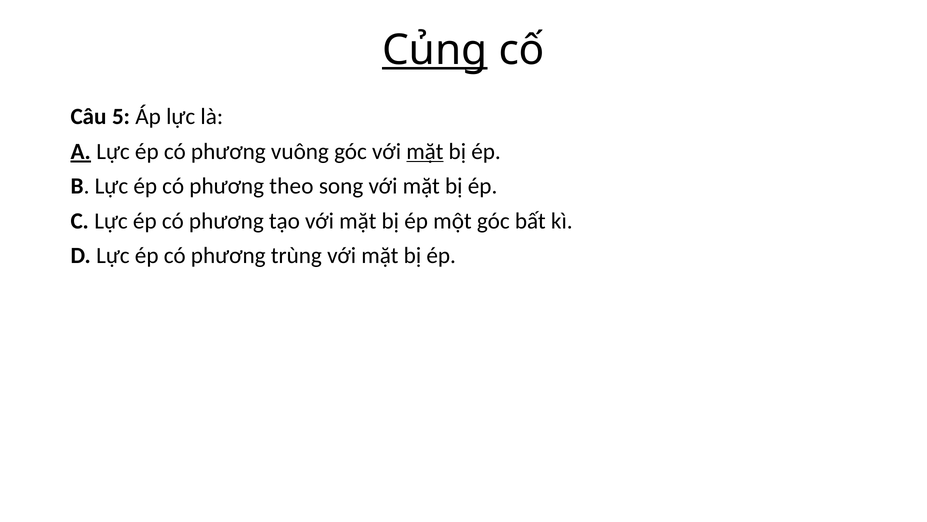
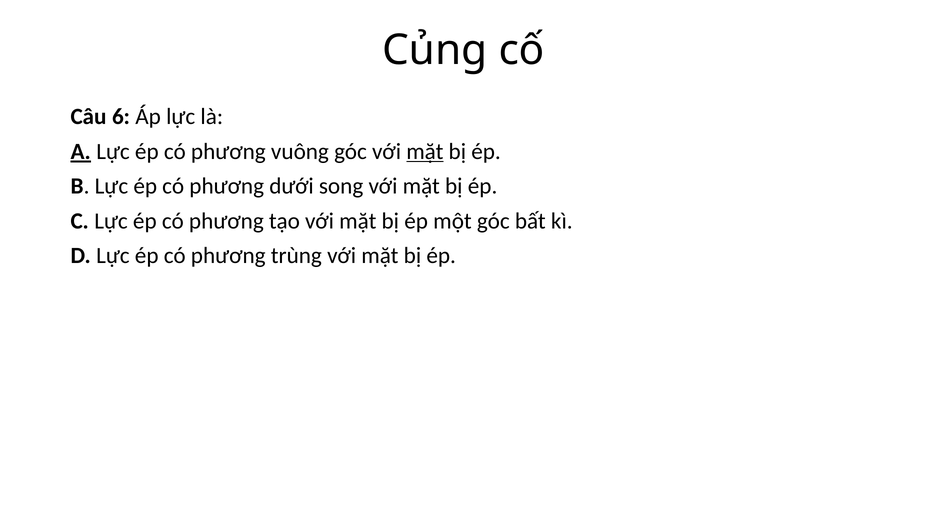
Củng underline: present -> none
5: 5 -> 6
theo: theo -> dưới
